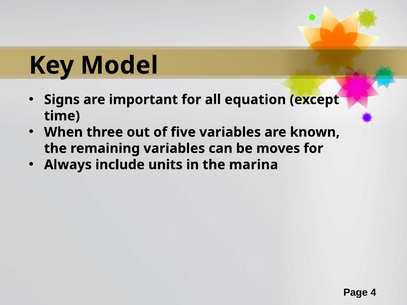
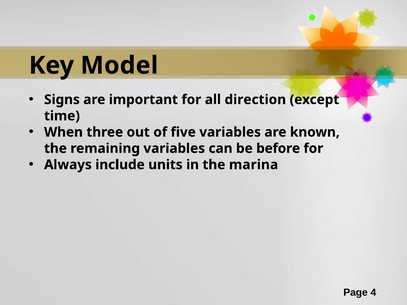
equation: equation -> direction
moves: moves -> before
